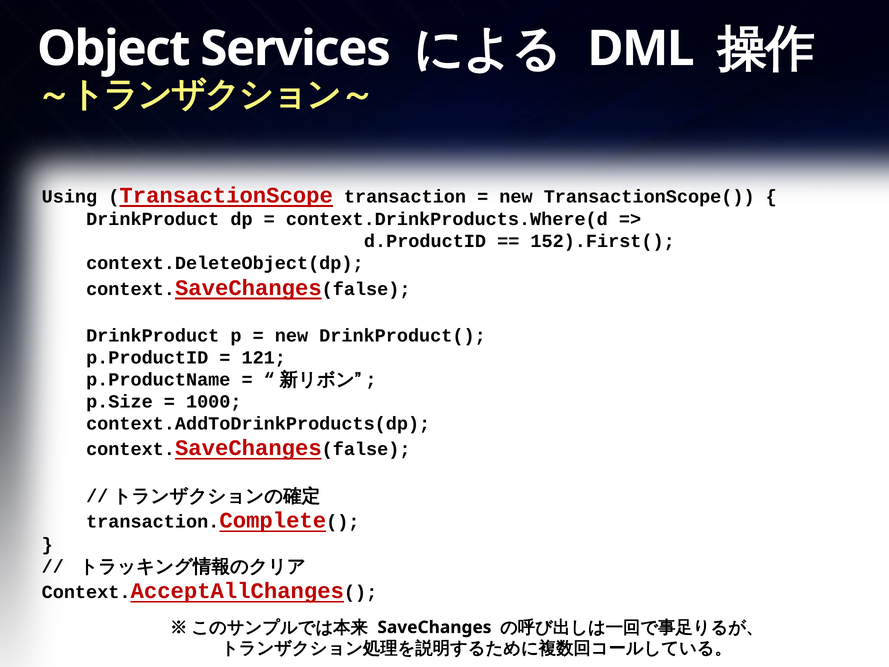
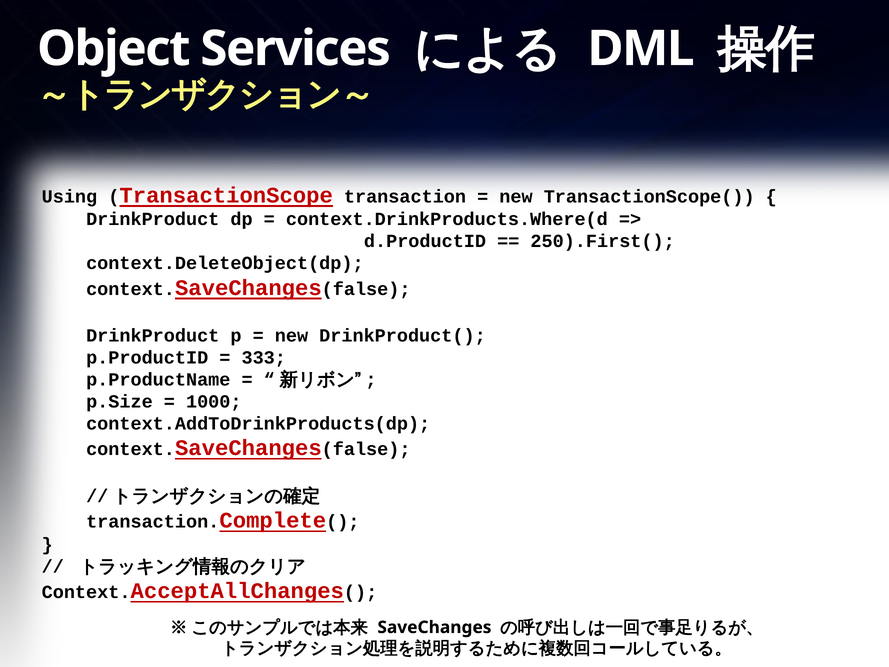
152).First(: 152).First( -> 250).First(
121: 121 -> 333
